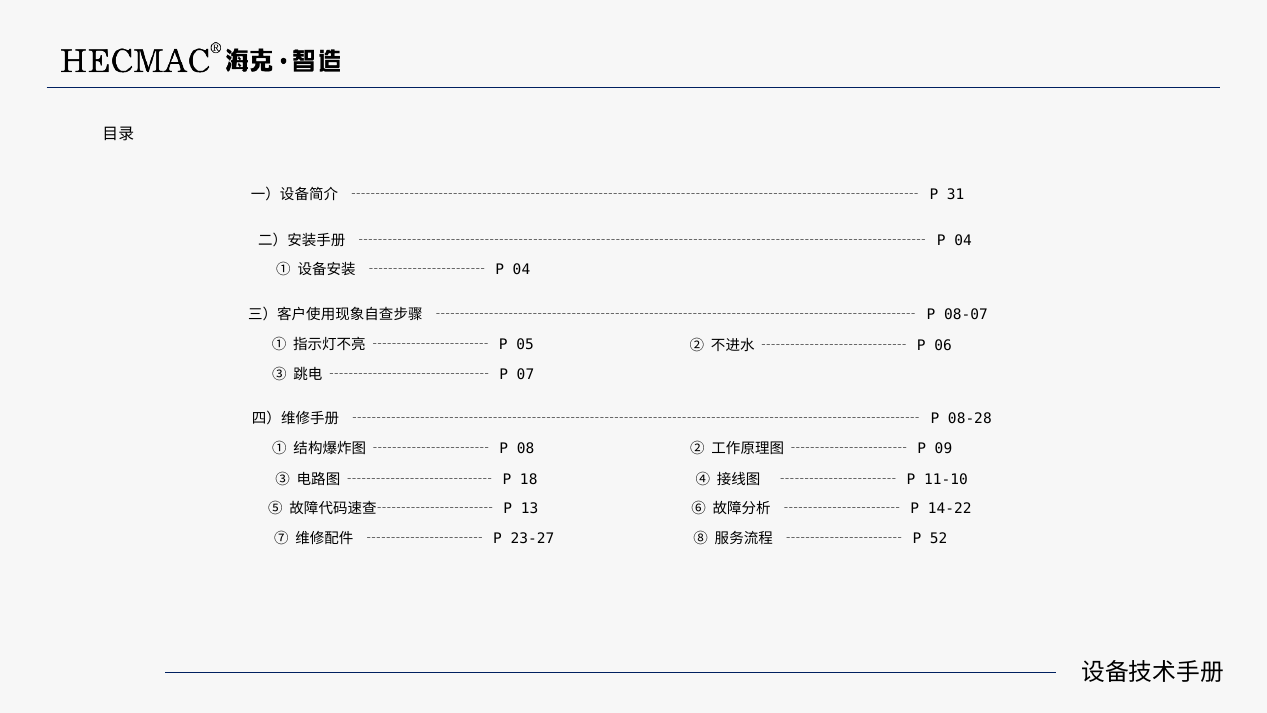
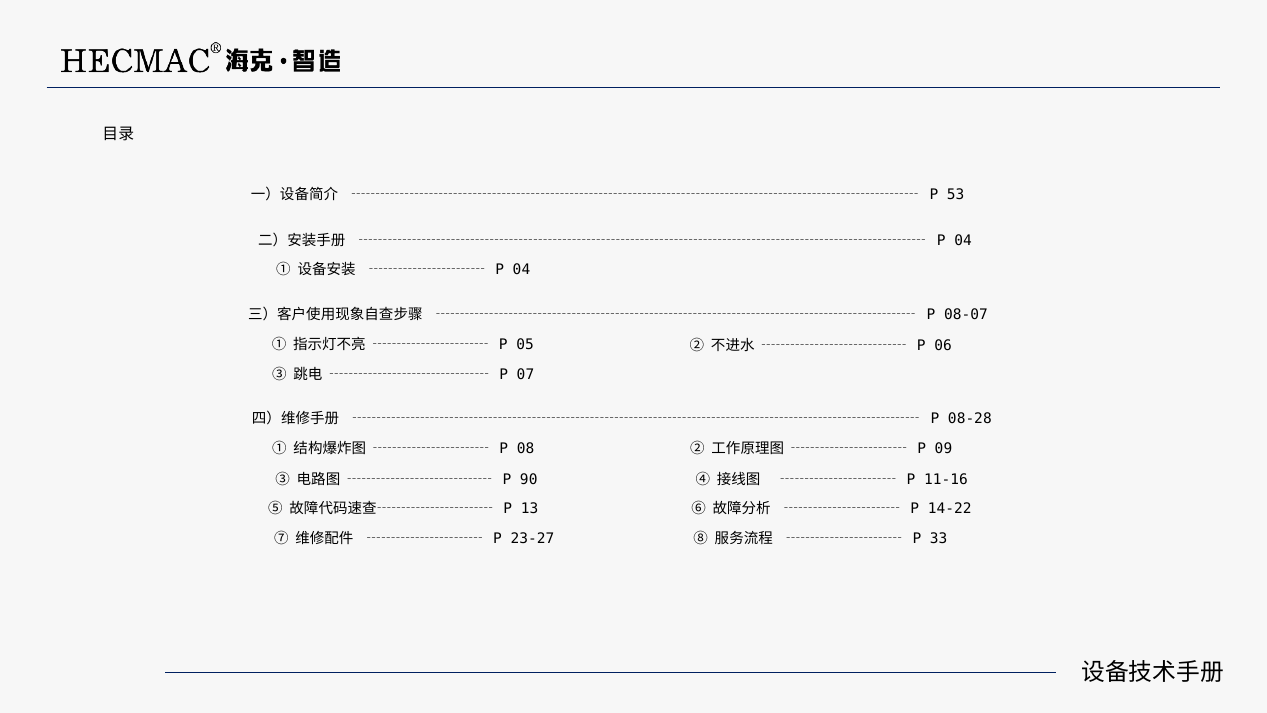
31: 31 -> 53
11-10: 11-10 -> 11-16
18: 18 -> 90
52: 52 -> 33
